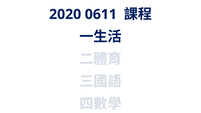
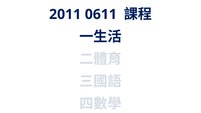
2020: 2020 -> 2011
